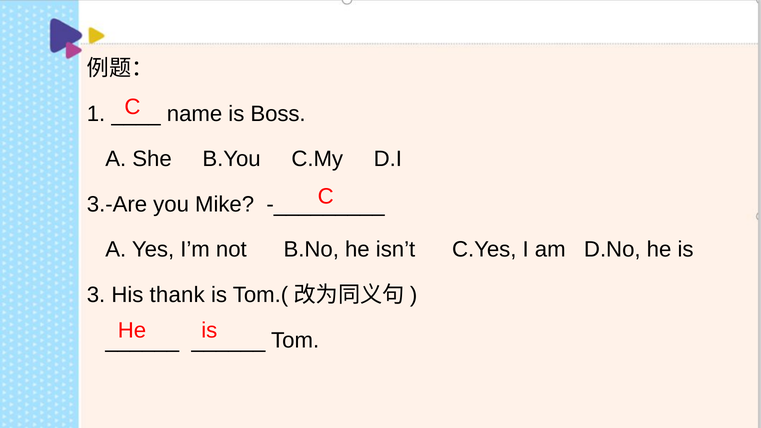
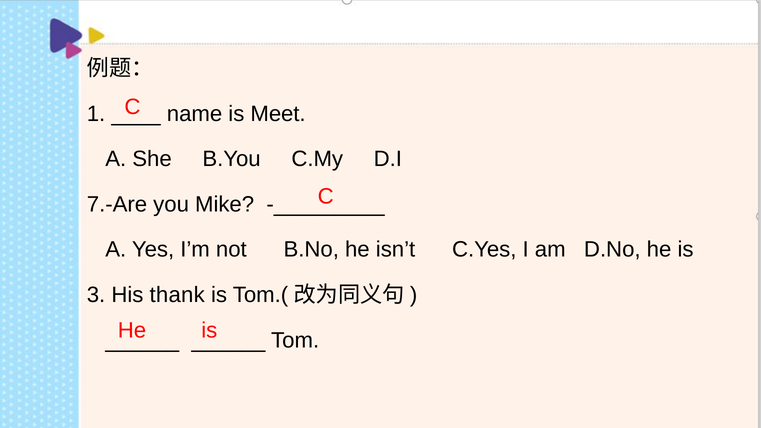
Boss: Boss -> Meet
3.-Are: 3.-Are -> 7.-Are
